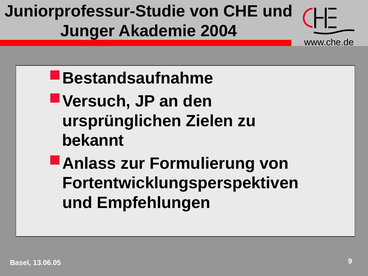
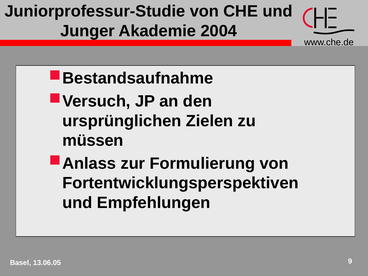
bekannt: bekannt -> müssen
